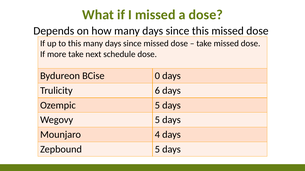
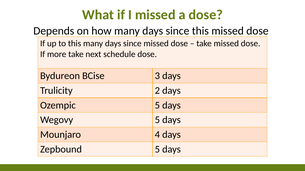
0: 0 -> 3
6: 6 -> 2
